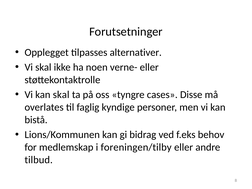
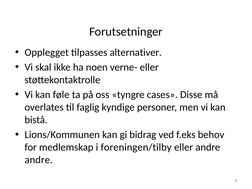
kan skal: skal -> føle
tilbud at (39, 160): tilbud -> andre
